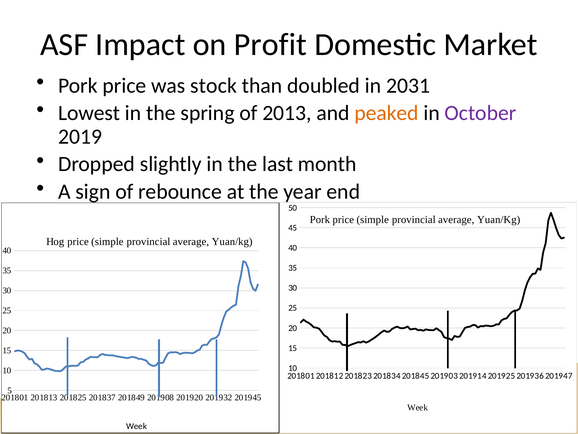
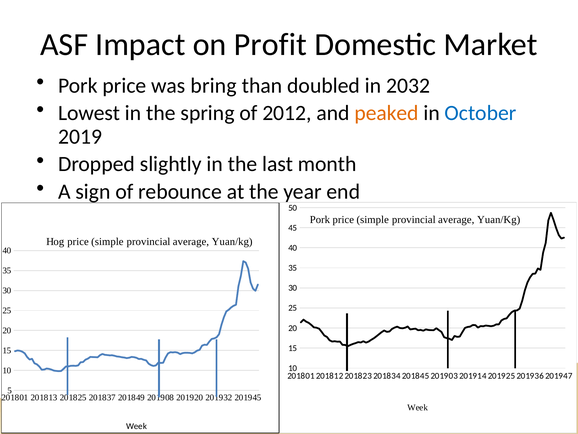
stock: stock -> bring
2031: 2031 -> 2032
2013: 2013 -> 2012
October colour: purple -> blue
